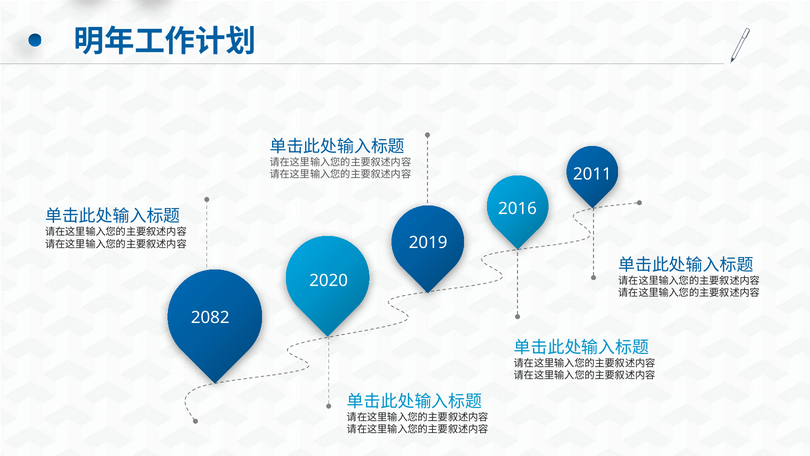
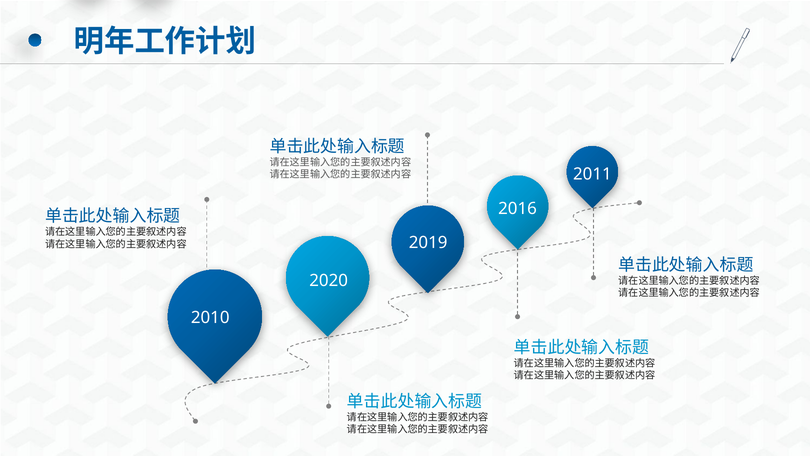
2082: 2082 -> 2010
